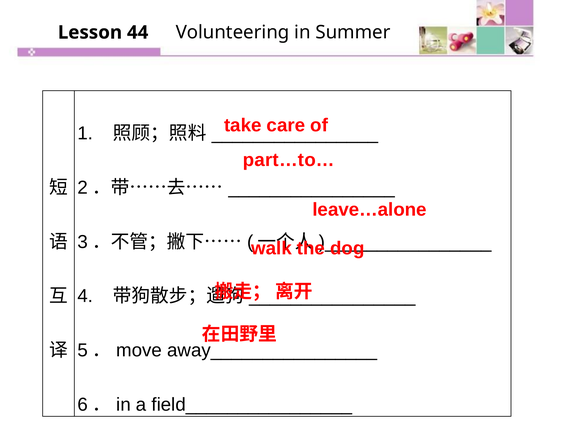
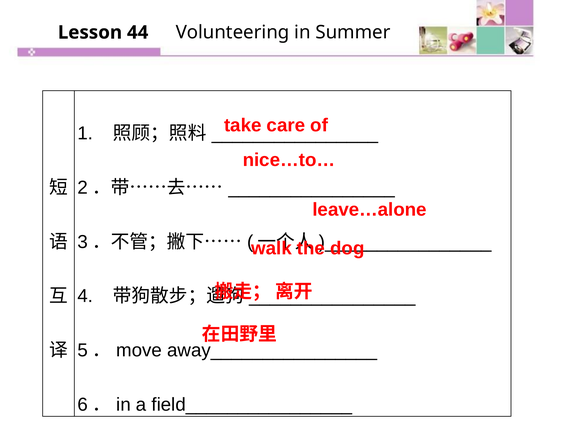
part…to…: part…to… -> nice…to…
